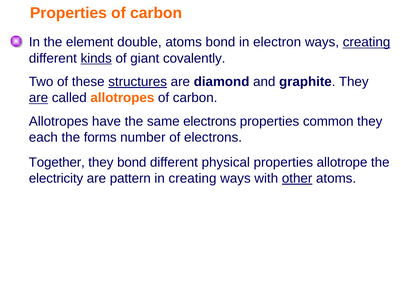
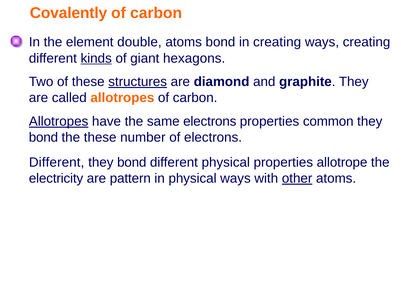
Properties at (68, 13): Properties -> Covalently
in electron: electron -> creating
creating at (367, 42) underline: present -> none
covalently: covalently -> hexagons
are at (39, 98) underline: present -> none
Allotropes at (59, 121) underline: none -> present
each at (43, 137): each -> bond
the forms: forms -> these
Together at (57, 162): Together -> Different
in creating: creating -> physical
